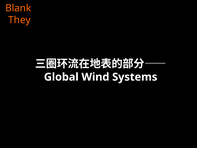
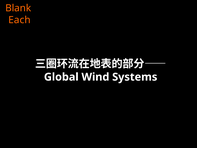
They: They -> Each
